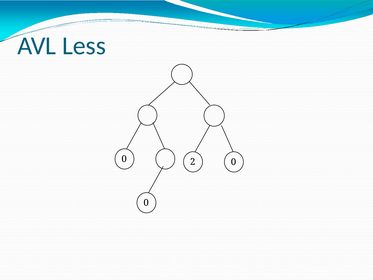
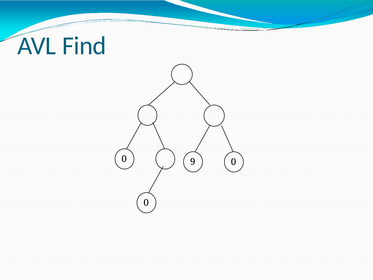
Less: Less -> Find
2: 2 -> 9
